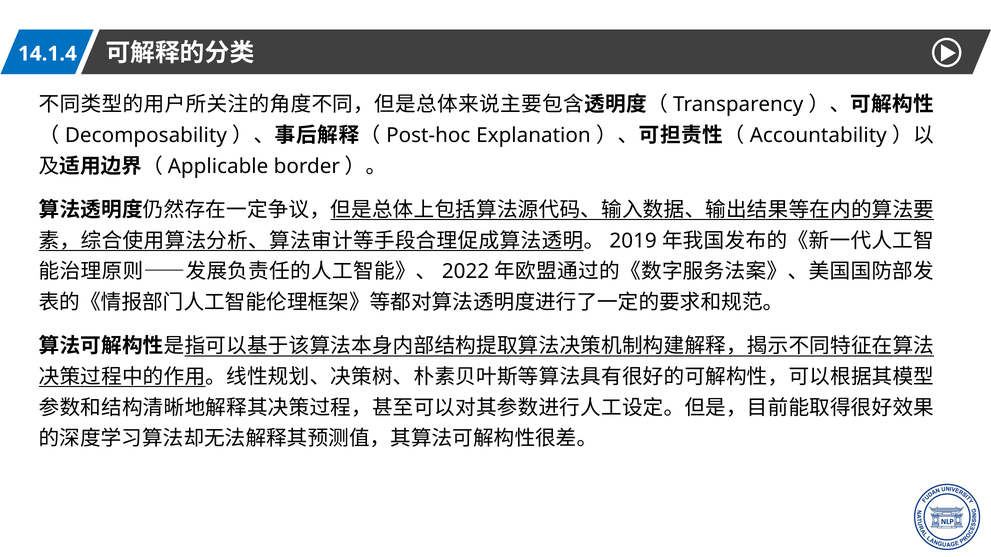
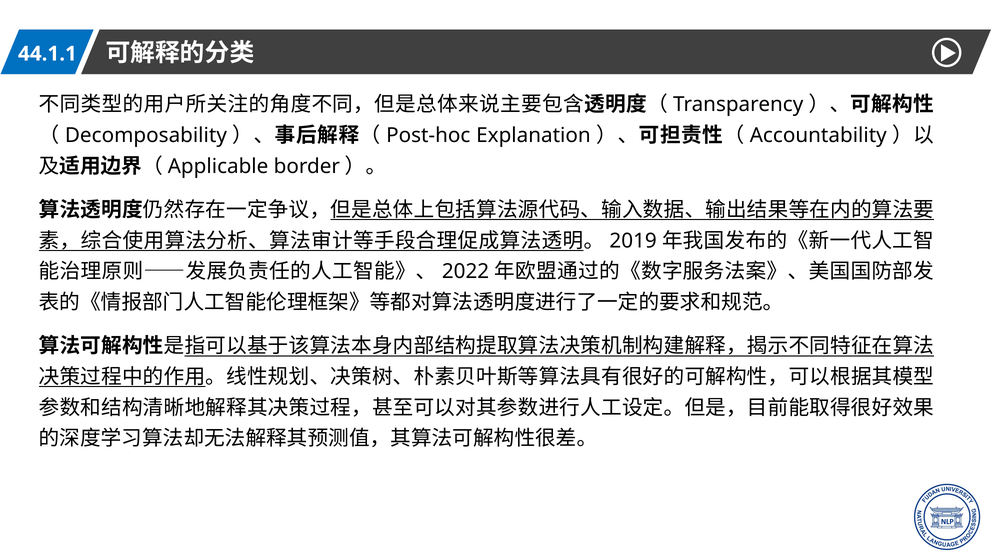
14.1.4: 14.1.4 -> 44.1.1
